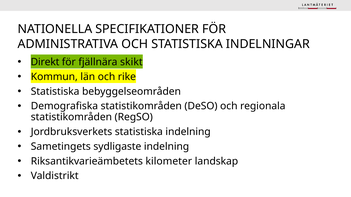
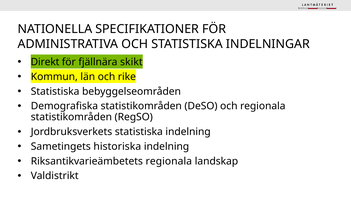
sydligaste: sydligaste -> historiska
Riksantikvarieämbetets kilometer: kilometer -> regionala
